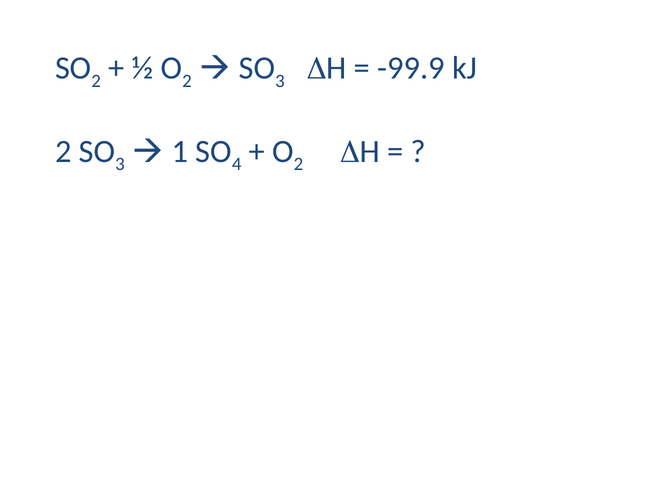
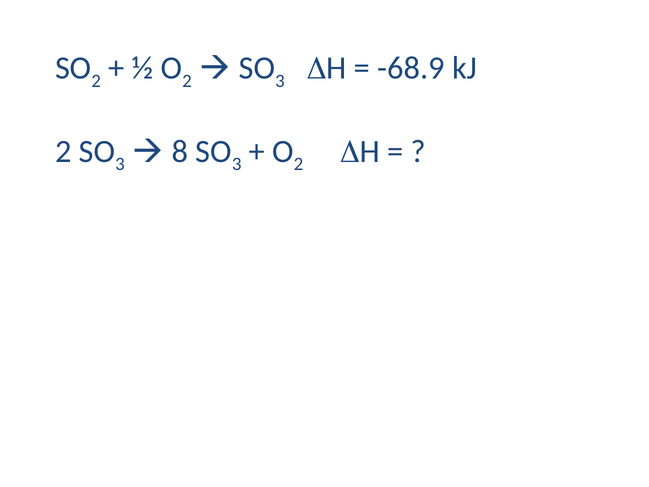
-99.9: -99.9 -> -68.9
1: 1 -> 8
4 at (237, 164): 4 -> 3
